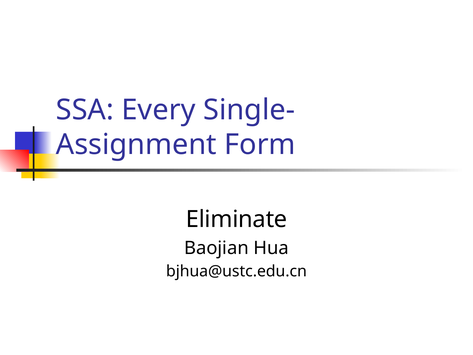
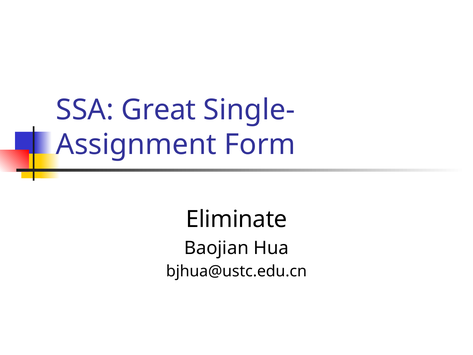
Every: Every -> Great
